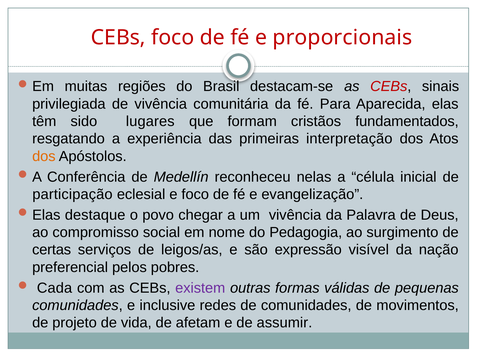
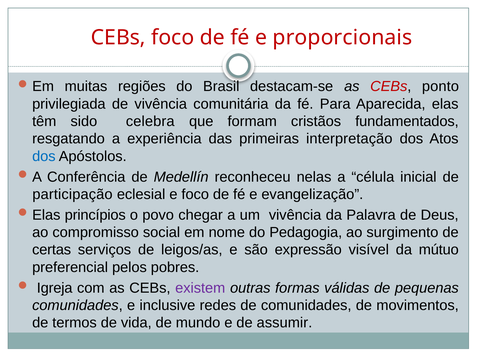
sinais: sinais -> ponto
lugares: lugares -> celebra
dos at (44, 157) colour: orange -> blue
destaque: destaque -> princípios
nação: nação -> mútuo
Cada: Cada -> Igreja
projeto: projeto -> termos
afetam: afetam -> mundo
